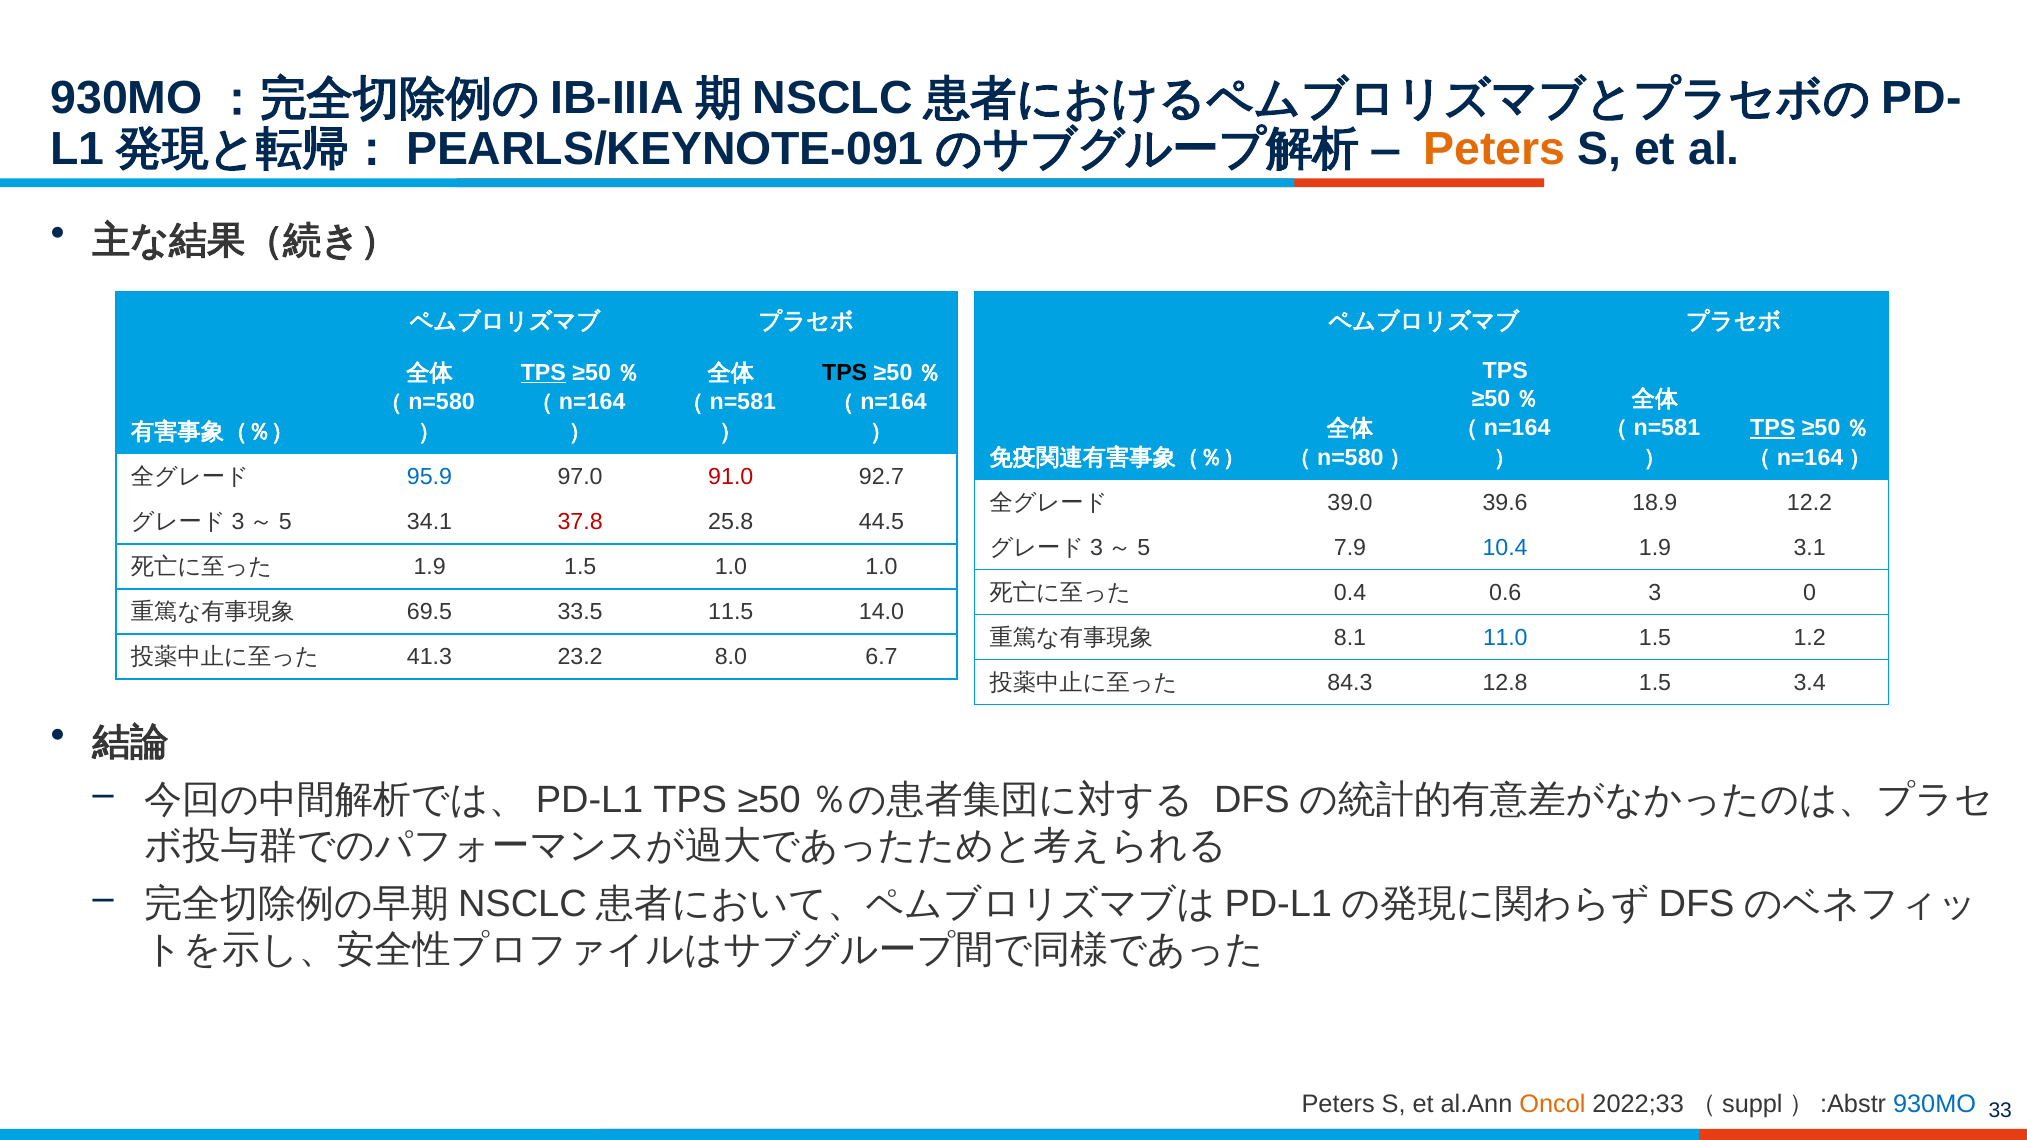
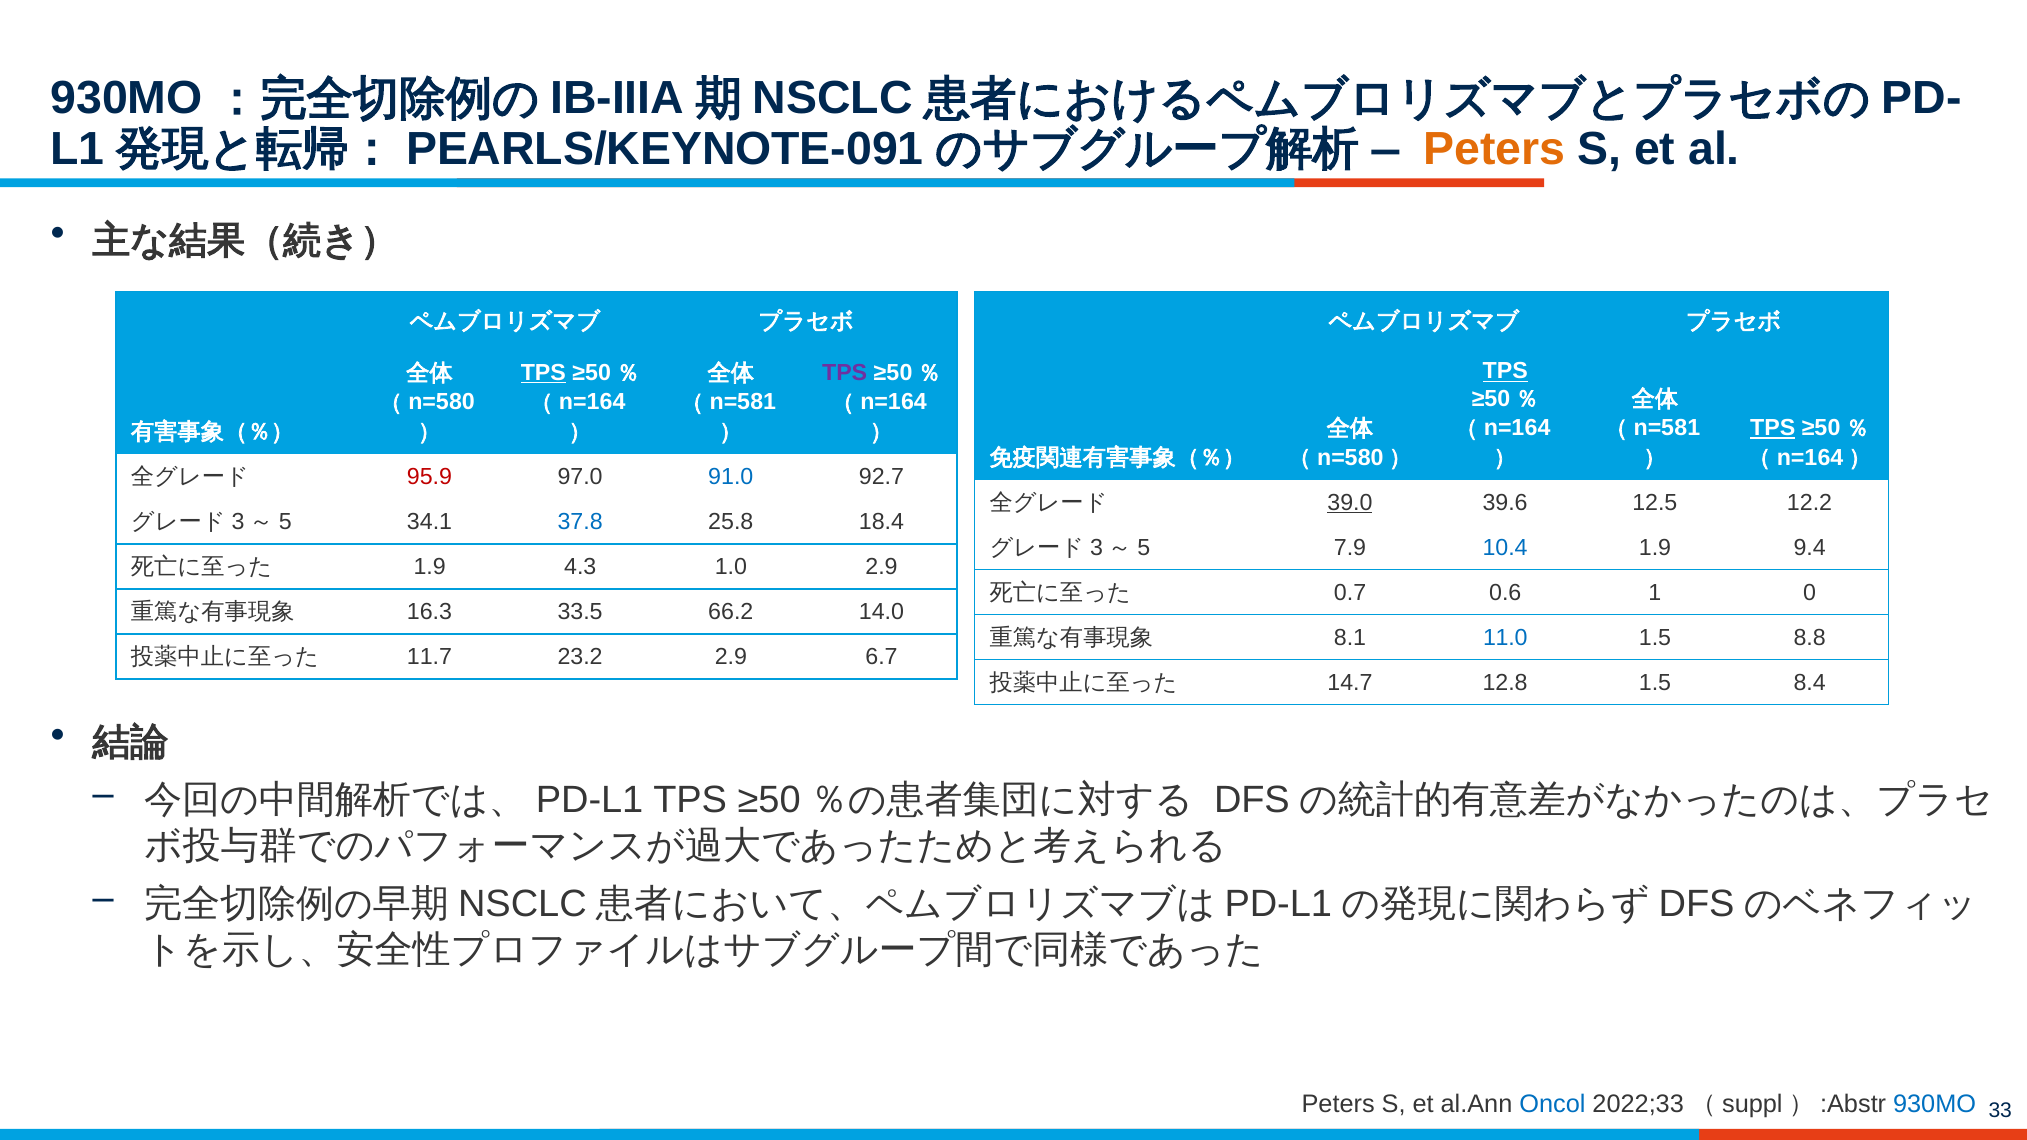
TPS at (1505, 371) underline: none -> present
TPS at (845, 373) colour: black -> purple
95.9 colour: blue -> red
91.0 colour: red -> blue
39.0 underline: none -> present
18.9: 18.9 -> 12.5
37.8 colour: red -> blue
44.5: 44.5 -> 18.4
3.1: 3.1 -> 9.4
1.9 1.5: 1.5 -> 4.3
1.0 1.0: 1.0 -> 2.9
0.4: 0.4 -> 0.7
3: 3 -> 1
69.5: 69.5 -> 16.3
11.5: 11.5 -> 66.2
1.2: 1.2 -> 8.8
41.3: 41.3 -> 11.7
23.2 8.0: 8.0 -> 2.9
84.3: 84.3 -> 14.7
3.4: 3.4 -> 8.4
Oncol colour: orange -> blue
